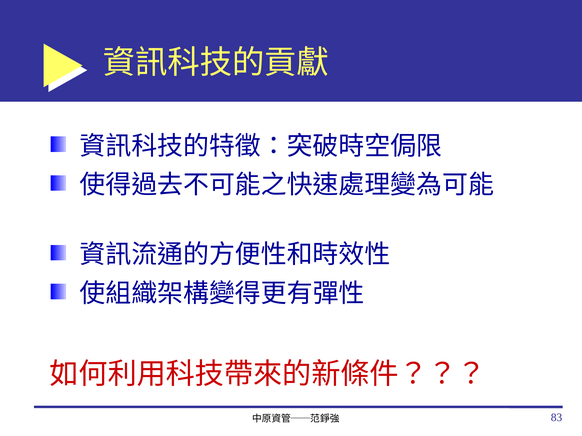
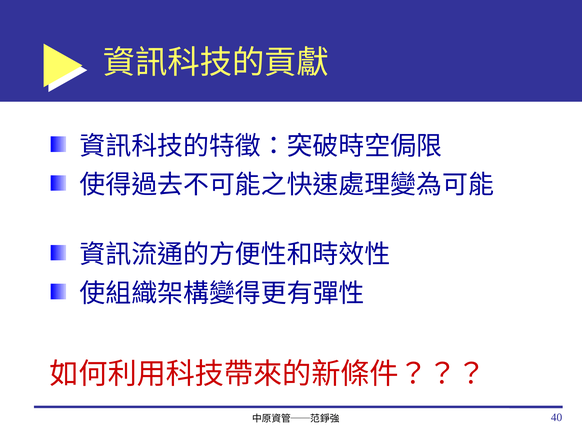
83: 83 -> 40
